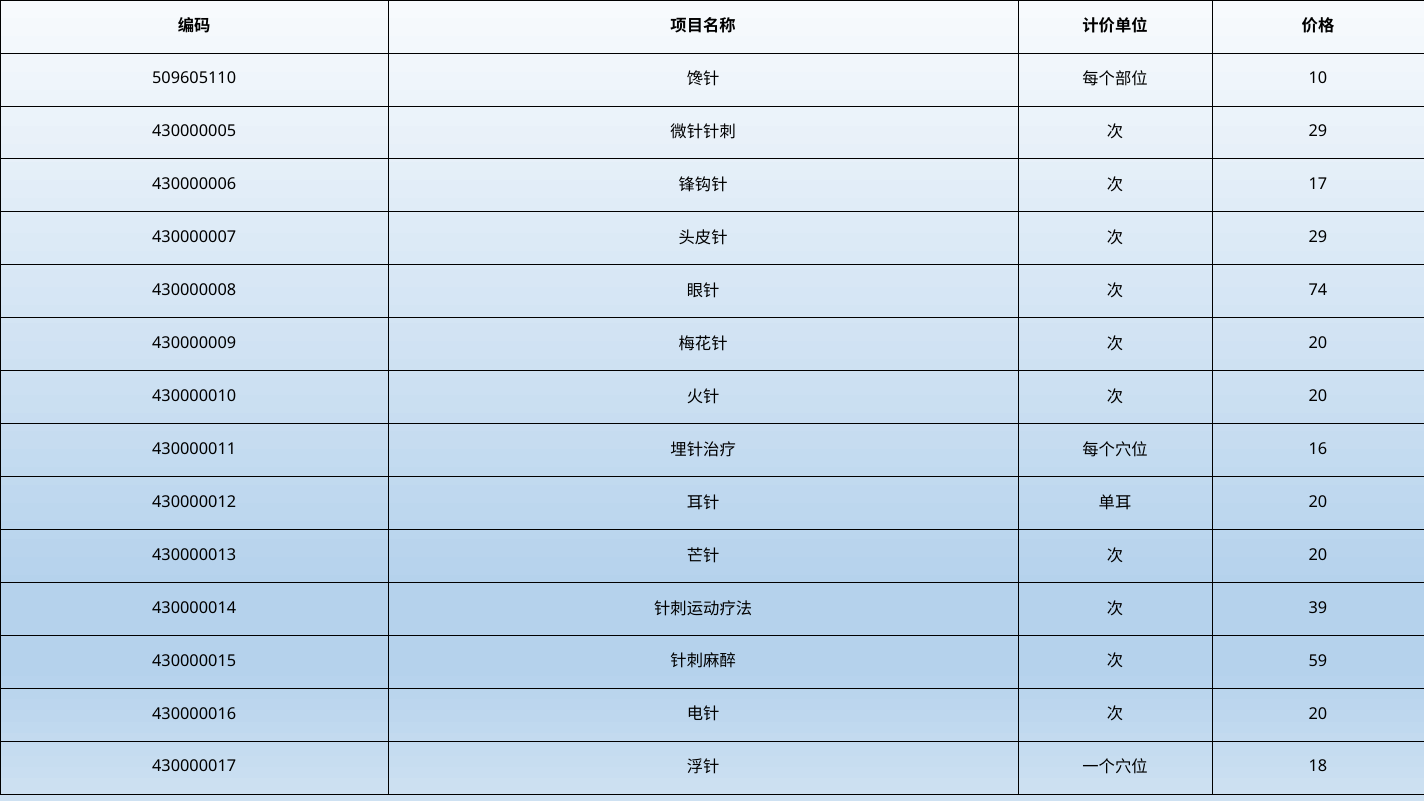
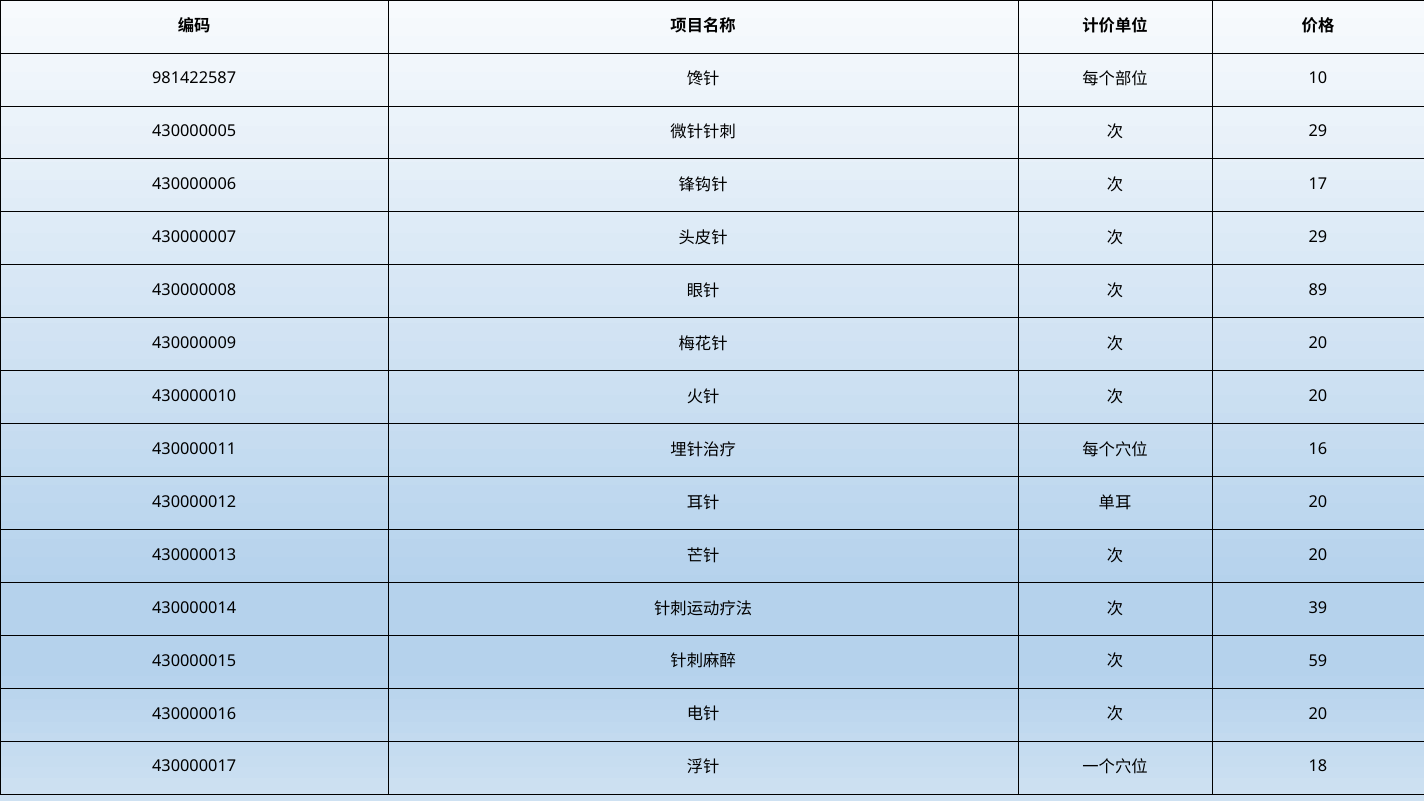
509605110: 509605110 -> 981422587
74: 74 -> 89
